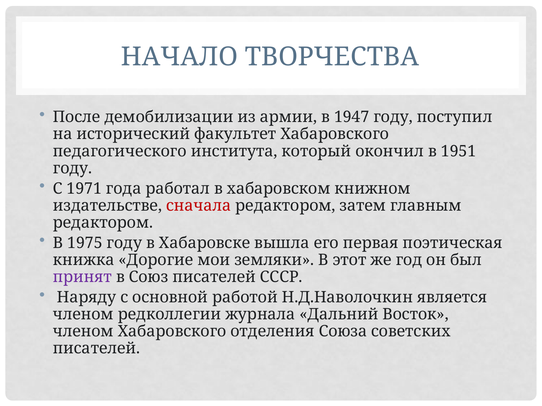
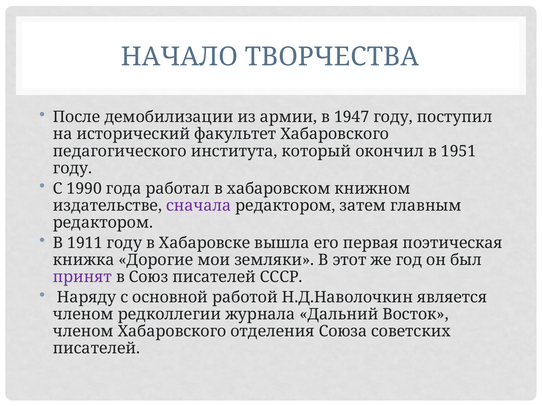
1971: 1971 -> 1990
сначала colour: red -> purple
1975: 1975 -> 1911
